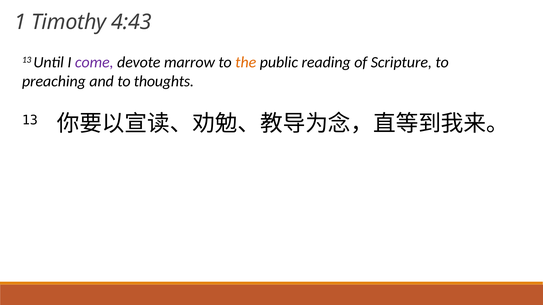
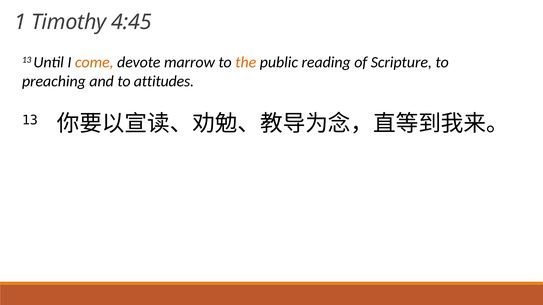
4:43: 4:43 -> 4:45
come colour: purple -> orange
thoughts: thoughts -> attitudes
